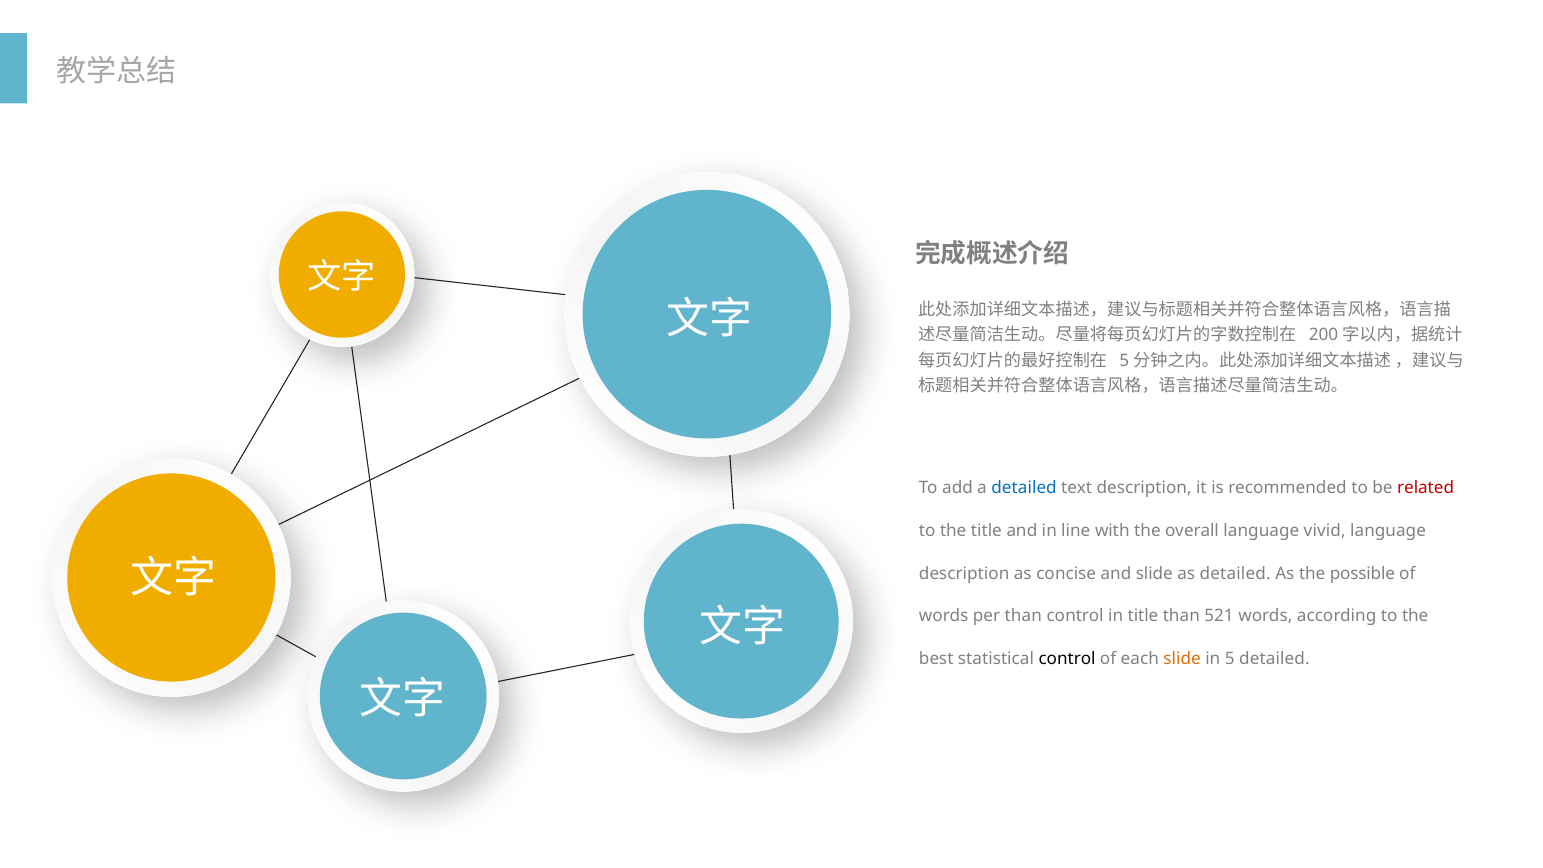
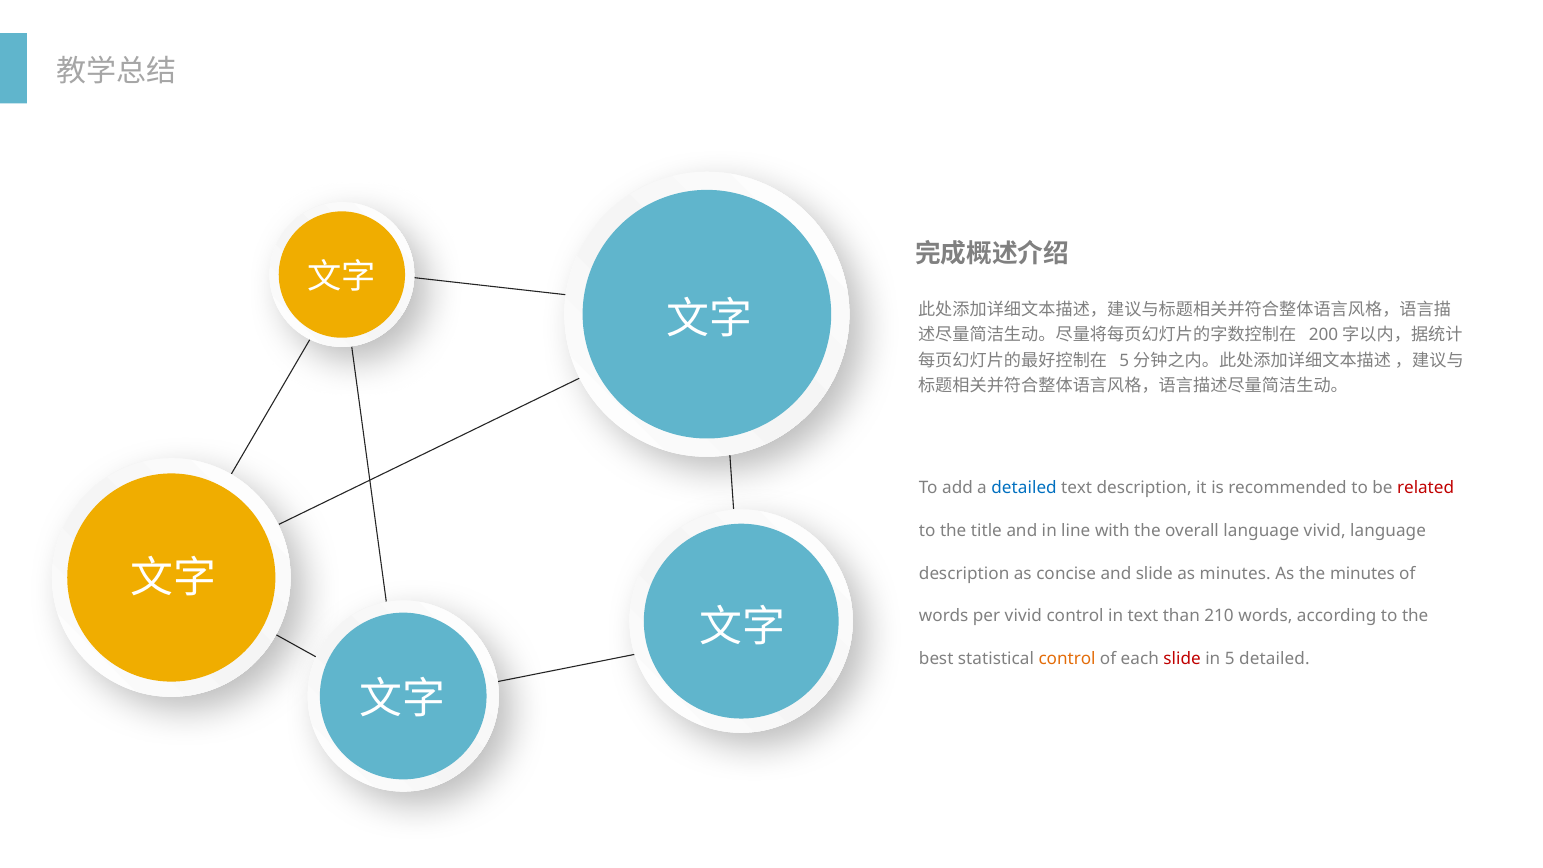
as detailed: detailed -> minutes
the possible: possible -> minutes
per than: than -> vivid
in title: title -> text
521: 521 -> 210
control at (1067, 659) colour: black -> orange
slide at (1182, 659) colour: orange -> red
